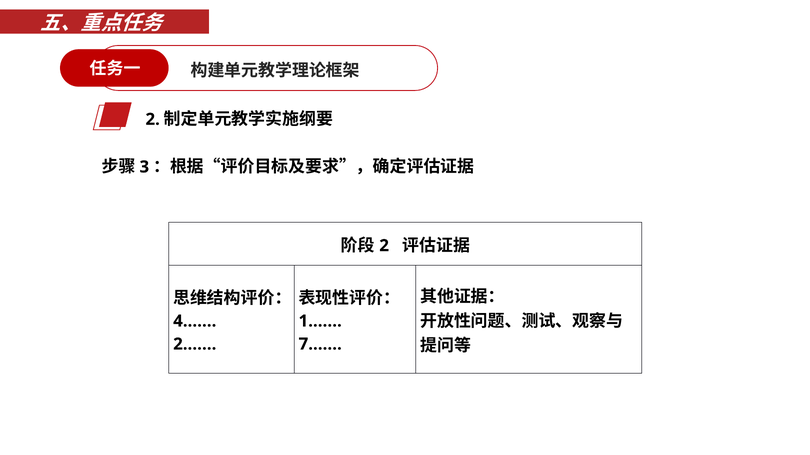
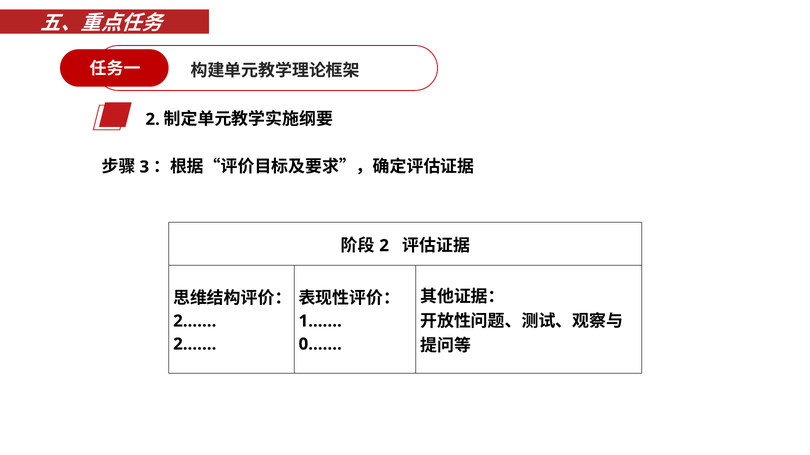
4.…… at (195, 321): 4.…… -> 2.……
7.……: 7.…… -> 0.……
